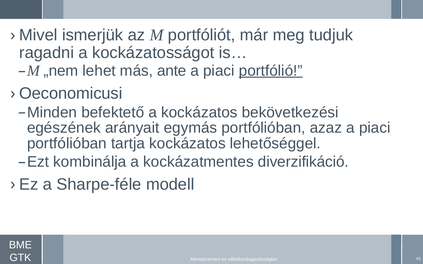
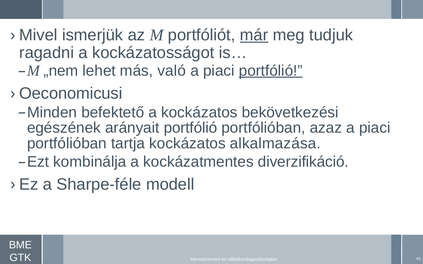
már underline: none -> present
ante: ante -> való
arányait egymás: egymás -> portfólió
lehetőséggel: lehetőséggel -> alkalmazása
